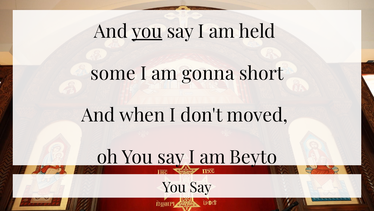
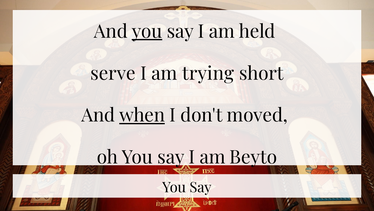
some: some -> serve
gonna: gonna -> trying
when underline: none -> present
